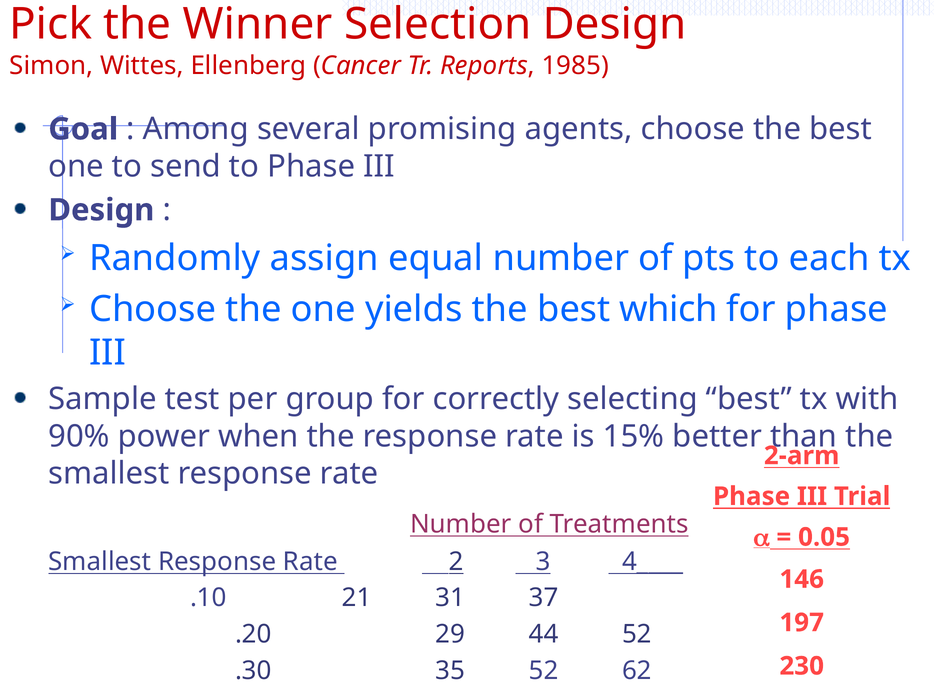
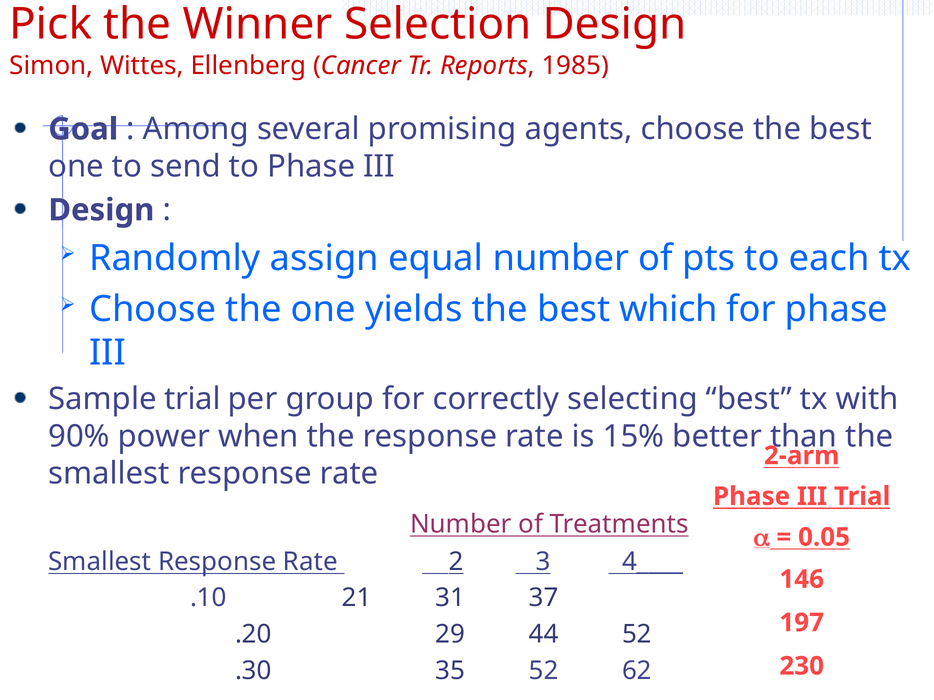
Sample test: test -> trial
